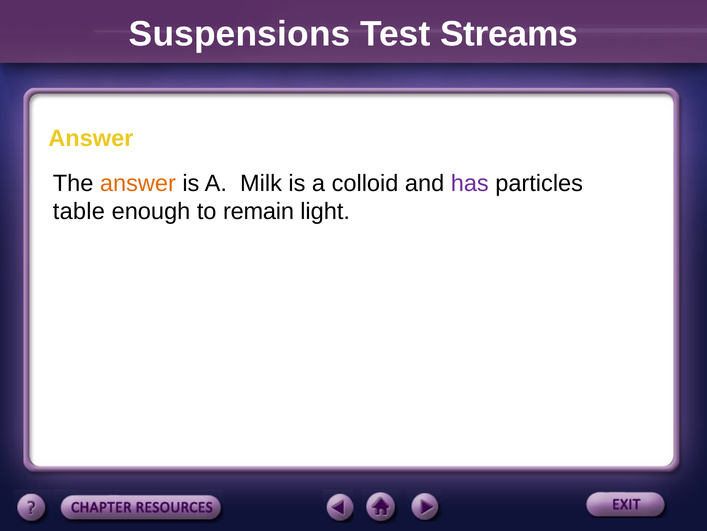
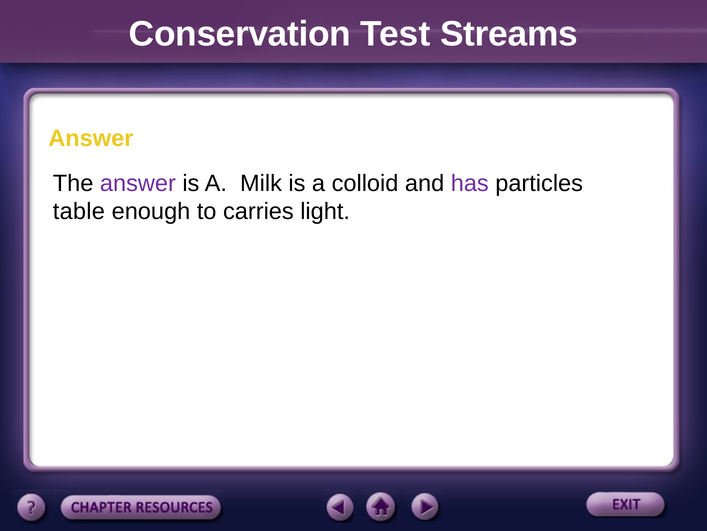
Suspensions: Suspensions -> Conservation
answer at (138, 183) colour: orange -> purple
remain: remain -> carries
